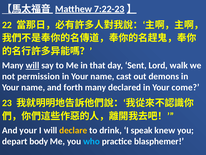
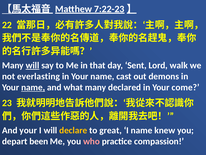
permission: permission -> everlasting
name at (33, 87) underline: none -> present
forth: forth -> what
drink: drink -> great
I speak: speak -> name
body: body -> been
who colour: light blue -> pink
blasphemer: blasphemer -> compassion
